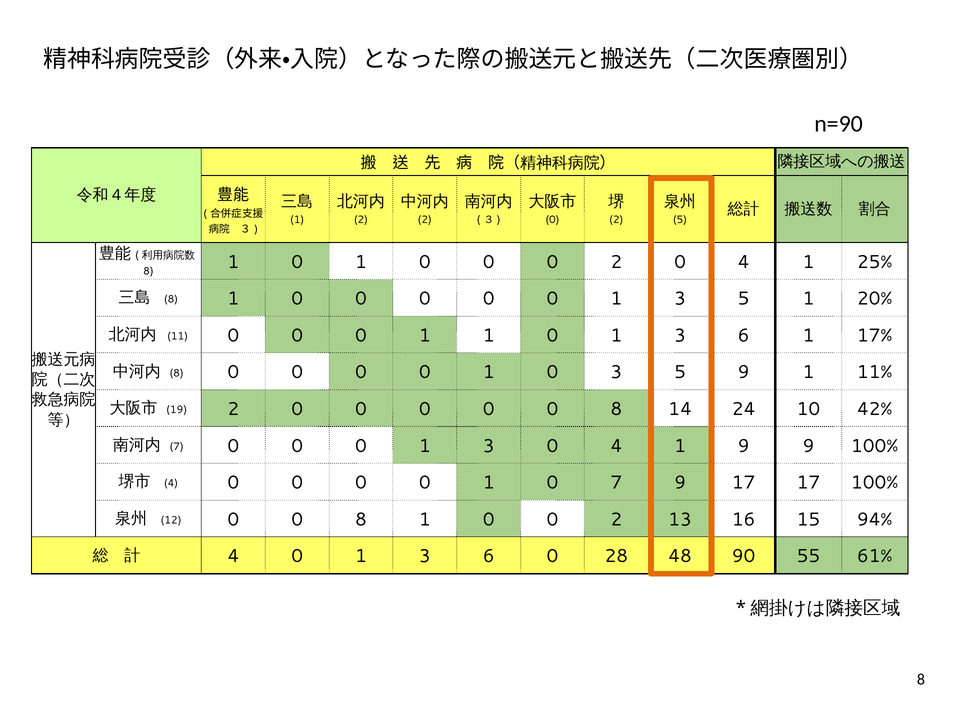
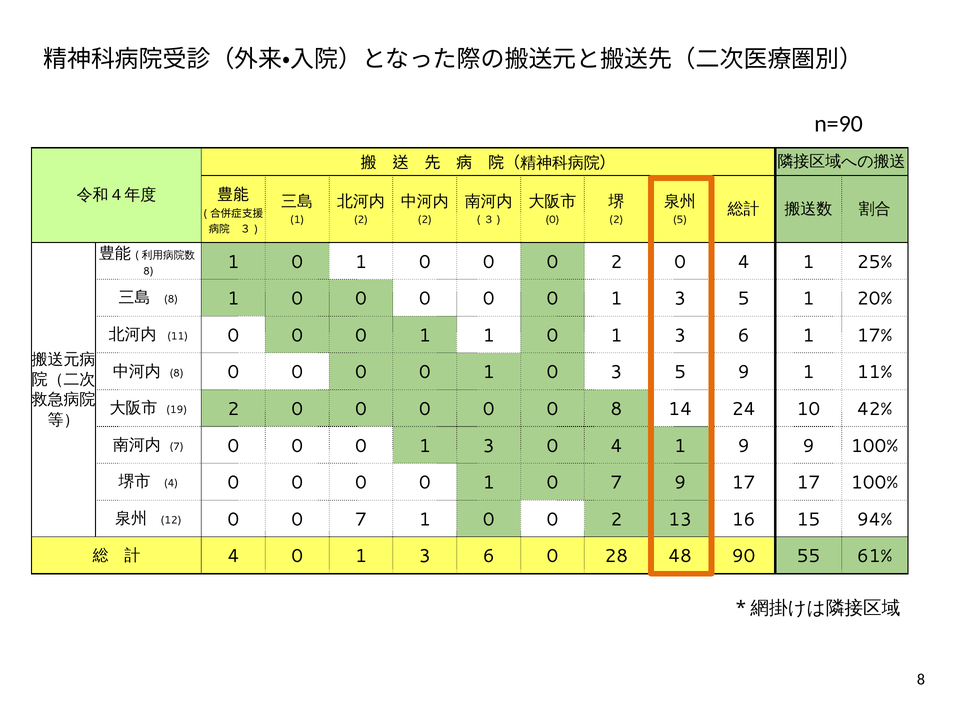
12 0 0 8: 8 -> 7
